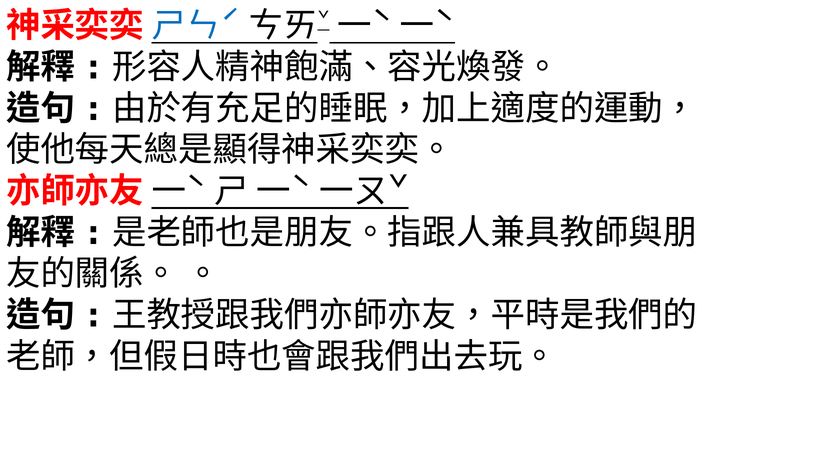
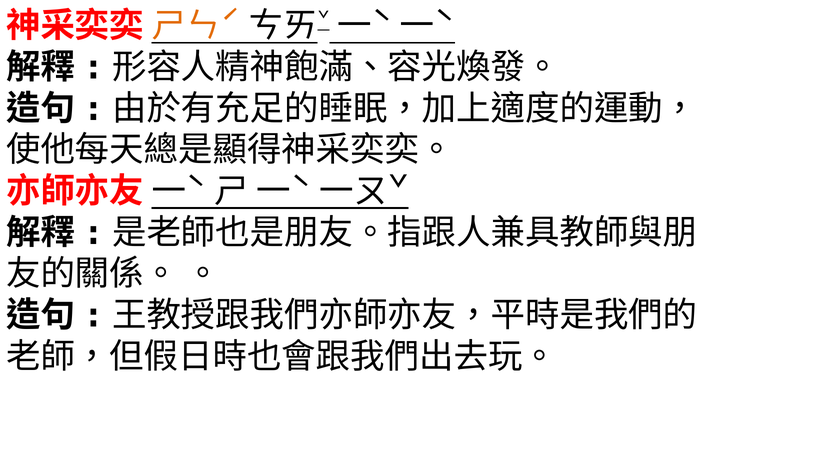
ㄕㄣˊ colour: blue -> orange
